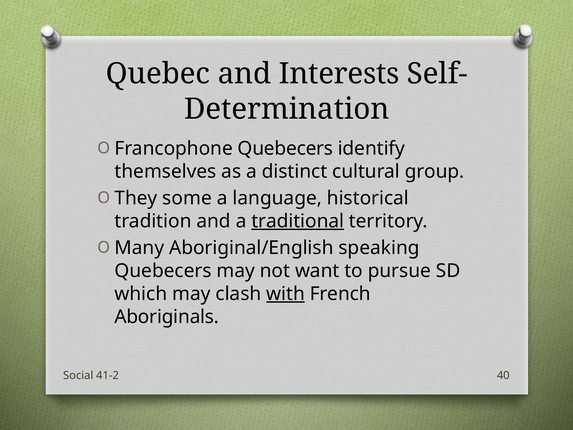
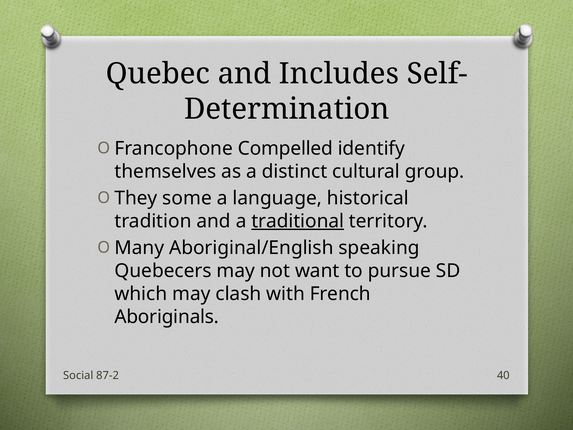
Interests: Interests -> Includes
Francophone Quebecers: Quebecers -> Compelled
with underline: present -> none
41-2: 41-2 -> 87-2
